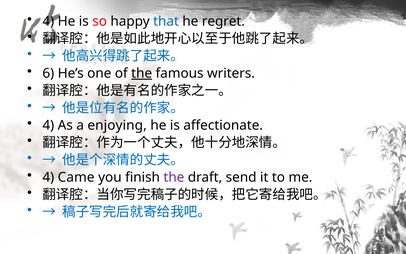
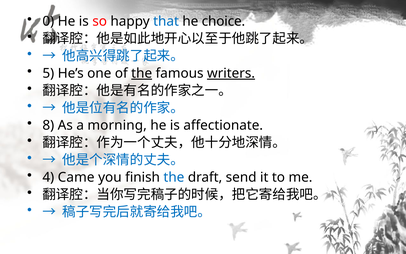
4 at (48, 21): 4 -> 0
regret: regret -> choice
6: 6 -> 5
writers underline: none -> present
4 at (48, 125): 4 -> 8
enjoying: enjoying -> morning
the at (174, 177) colour: purple -> blue
